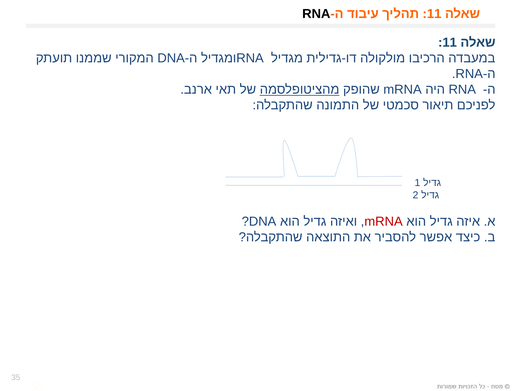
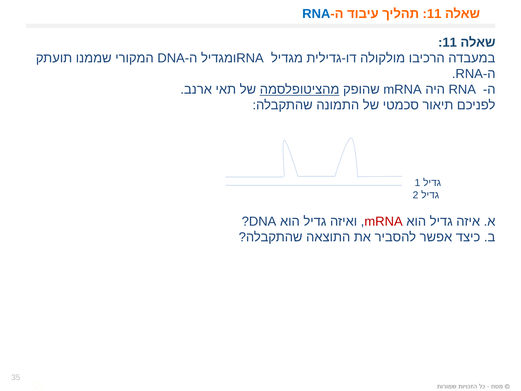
RNA at (316, 14) colour: black -> blue
